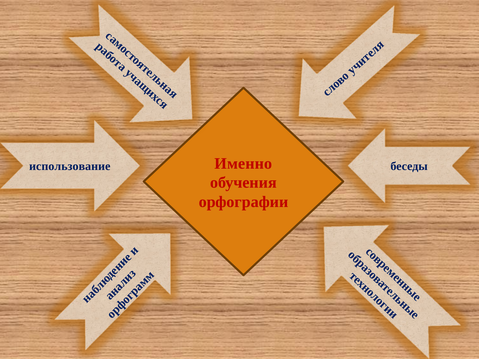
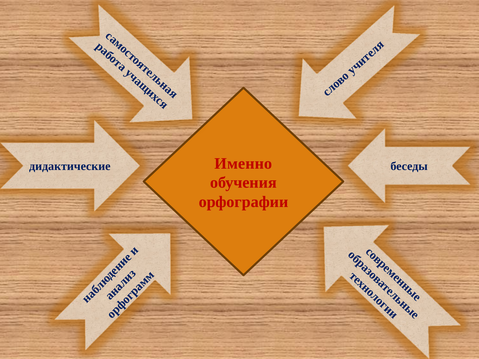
использование: использование -> дидактические
